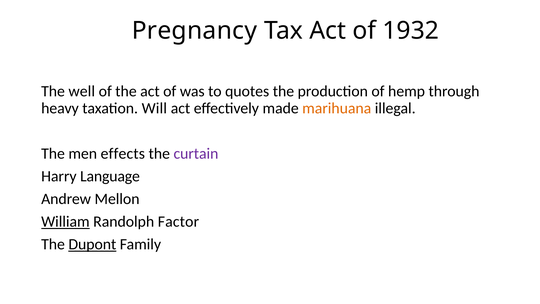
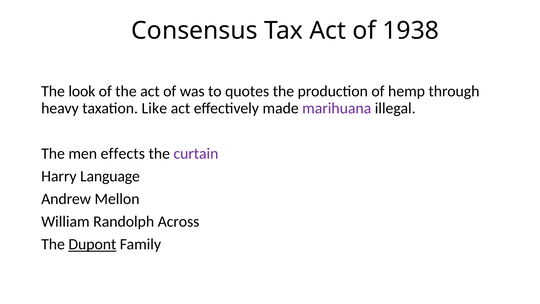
Pregnancy: Pregnancy -> Consensus
1932: 1932 -> 1938
well: well -> look
Will: Will -> Like
marihuana colour: orange -> purple
William underline: present -> none
Factor: Factor -> Across
